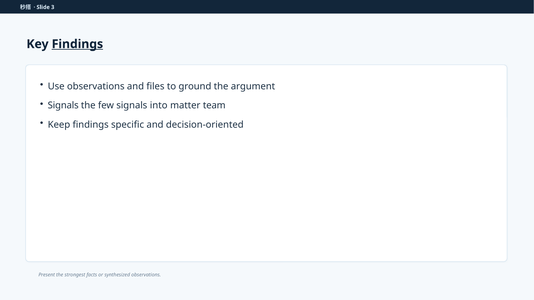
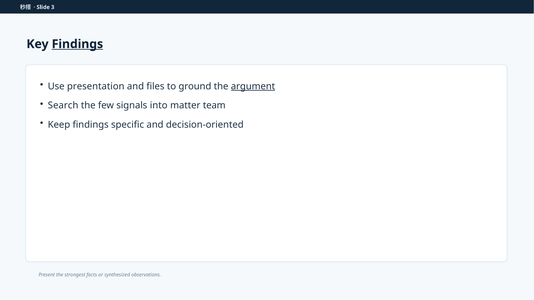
Use observations: observations -> presentation
argument underline: none -> present
Signals at (63, 106): Signals -> Search
